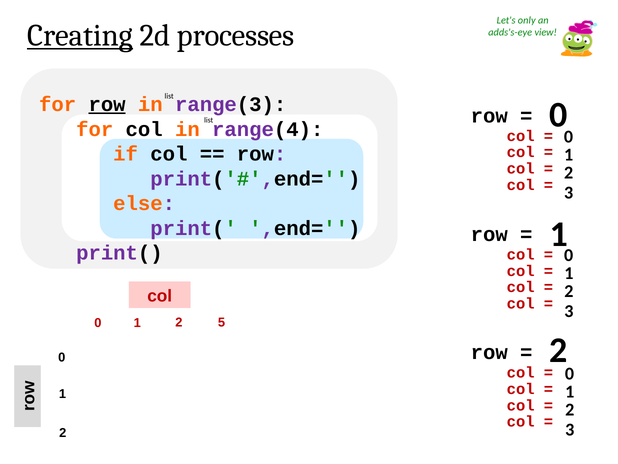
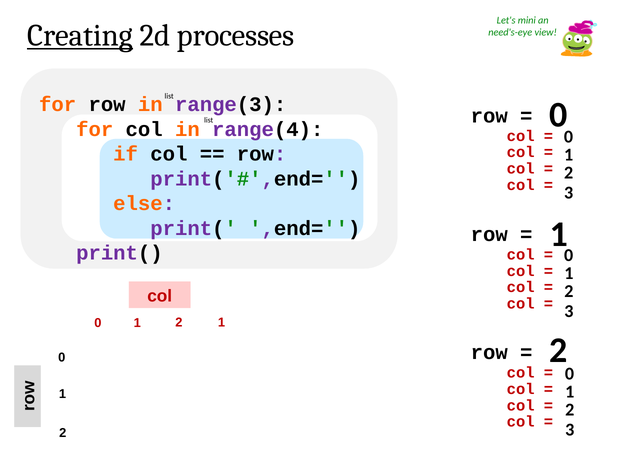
only: only -> mini
adds's-eye: adds's-eye -> need's-eye
row at (107, 104) underline: present -> none
1 2 5: 5 -> 1
